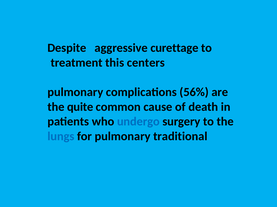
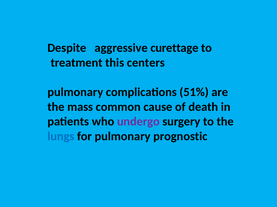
56%: 56% -> 51%
quite: quite -> mass
undergo colour: blue -> purple
traditional: traditional -> prognostic
